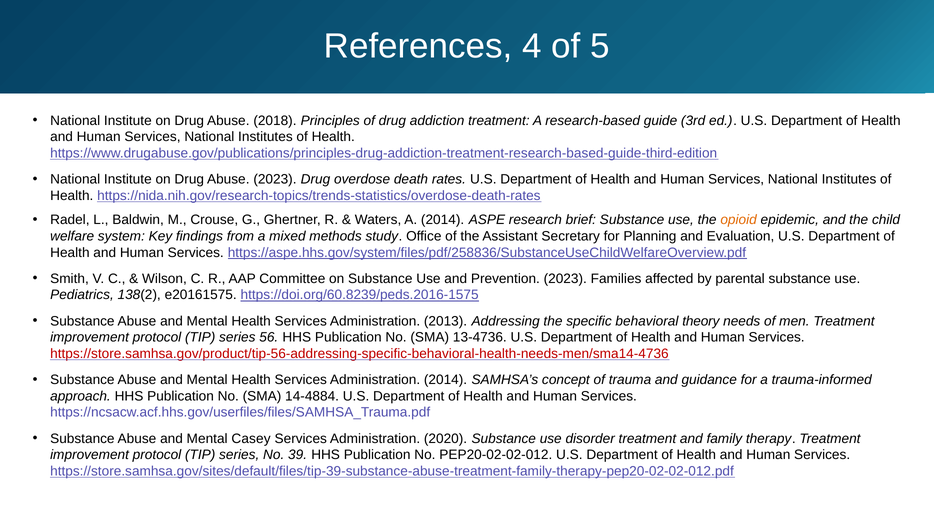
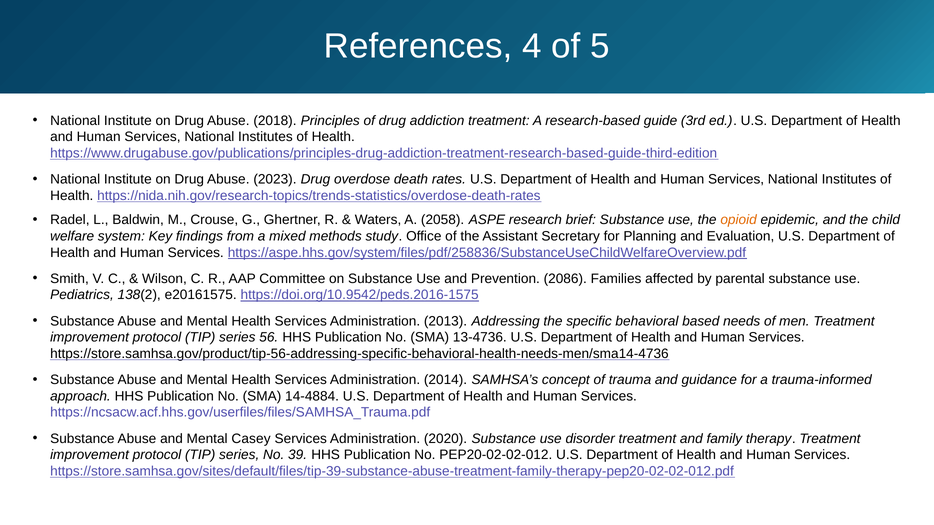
A 2014: 2014 -> 2058
Prevention 2023: 2023 -> 2086
https://doi.org/60.8239/peds.2016-1575: https://doi.org/60.8239/peds.2016-1575 -> https://doi.org/10.9542/peds.2016-1575
theory: theory -> based
https://store.samhsa.gov/product/tip-56-addressing-specific-behavioral-health-needs-men/sma14-4736 colour: red -> black
